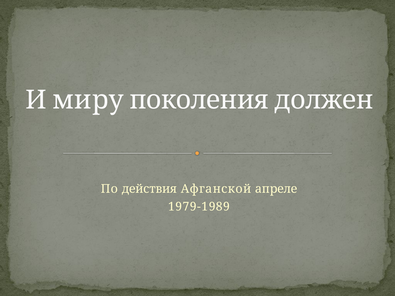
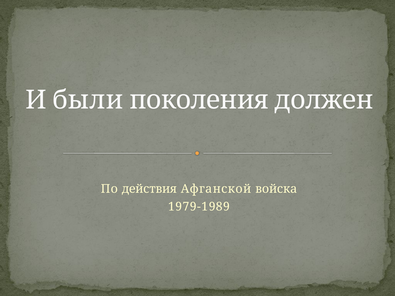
миру: миру -> были
апреле: апреле -> войска
